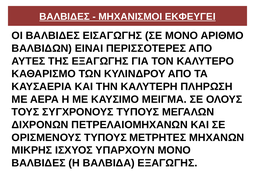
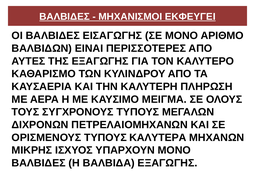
ΜΕΤΡΗΤΕΣ: ΜΕΤΡΗΤΕΣ -> ΚΑΛΥΤΕΡΑ
